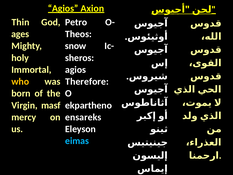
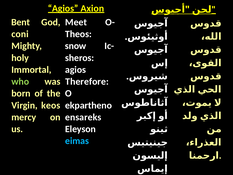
Thin: Thin -> Bent
Petro: Petro -> Meet
ages: ages -> coni
who colour: yellow -> light green
masf: masf -> keos
